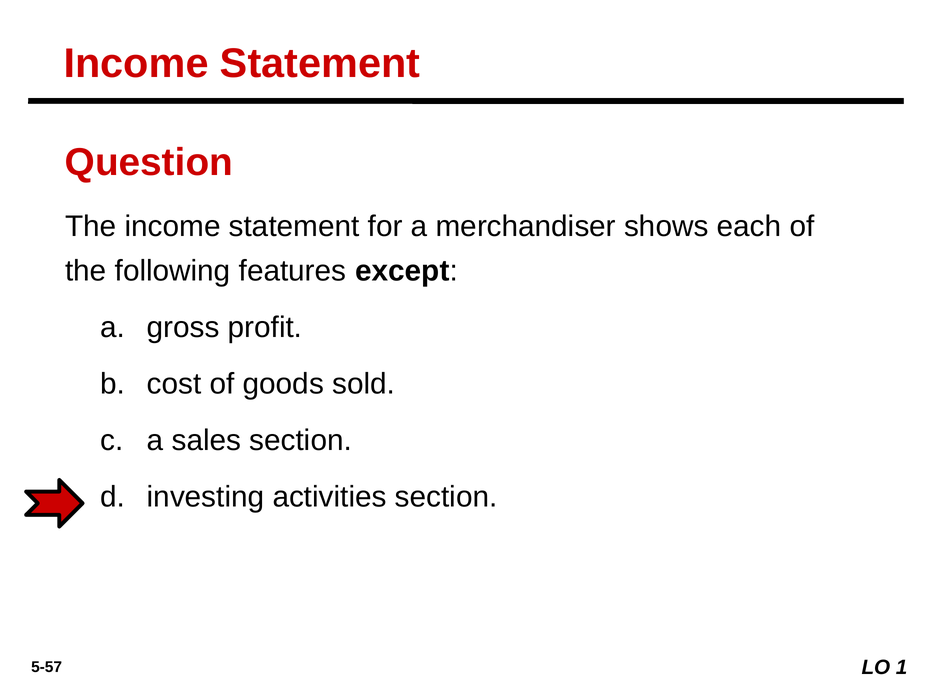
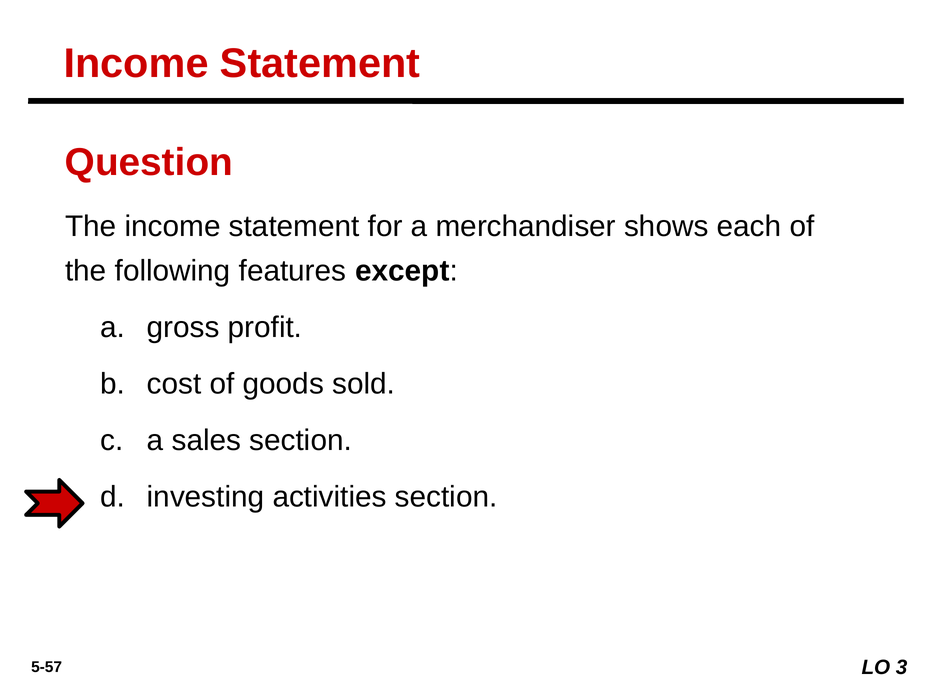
1: 1 -> 3
